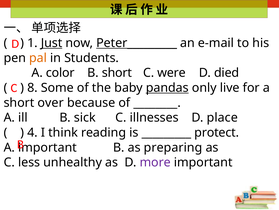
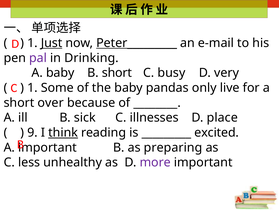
pal colour: orange -> purple
Students: Students -> Drinking
A color: color -> baby
were: were -> busy
died: died -> very
8 at (32, 87): 8 -> 1
pandas underline: present -> none
4: 4 -> 9
think underline: none -> present
protect: protect -> excited
